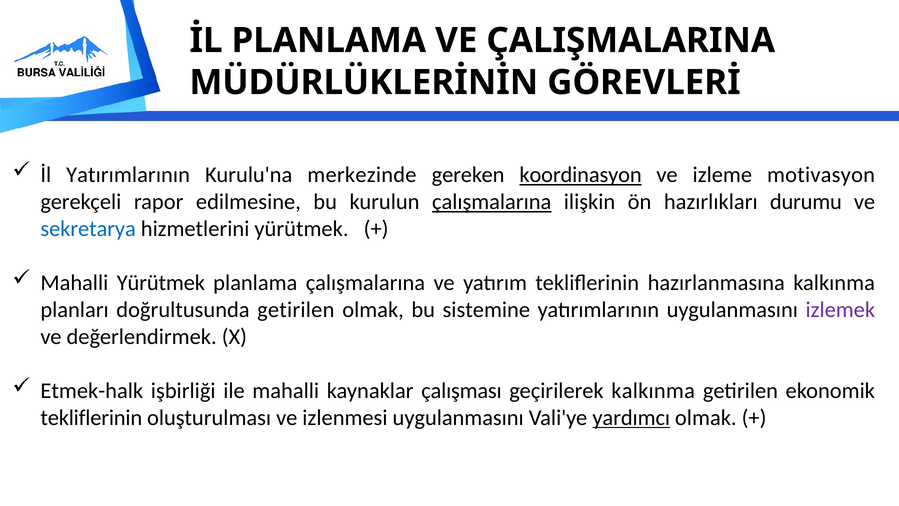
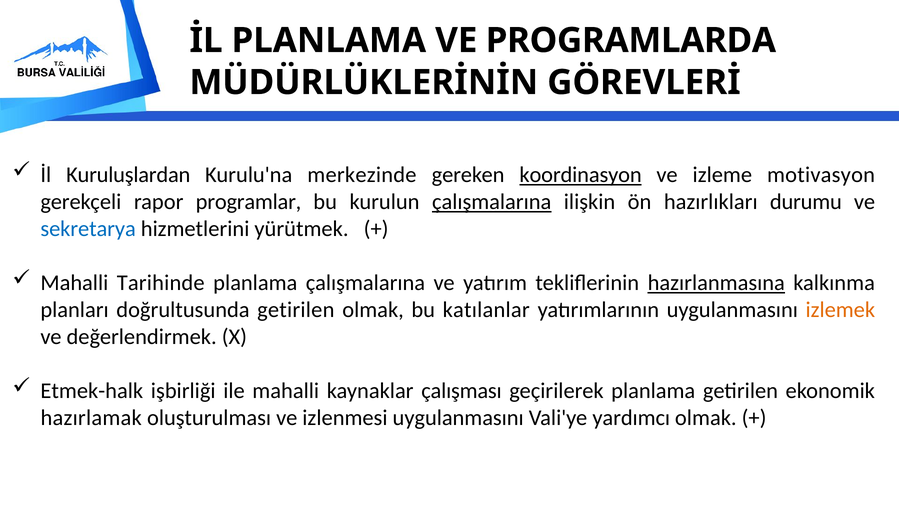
ÇALIŞMALARINA: ÇALIŞMALARINA -> PROGRAMLARDA
İl Yatırımlarının: Yatırımlarının -> Kuruluşlardan
edilmesine: edilmesine -> programlar
Mahalli Yürütmek: Yürütmek -> Tarihinde
hazırlanmasına underline: none -> present
sistemine: sistemine -> katılanlar
izlemek colour: purple -> orange
geçirilerek kalkınma: kalkınma -> planlama
tekliflerinin at (91, 418): tekliflerinin -> hazırlamak
yardımcı underline: present -> none
